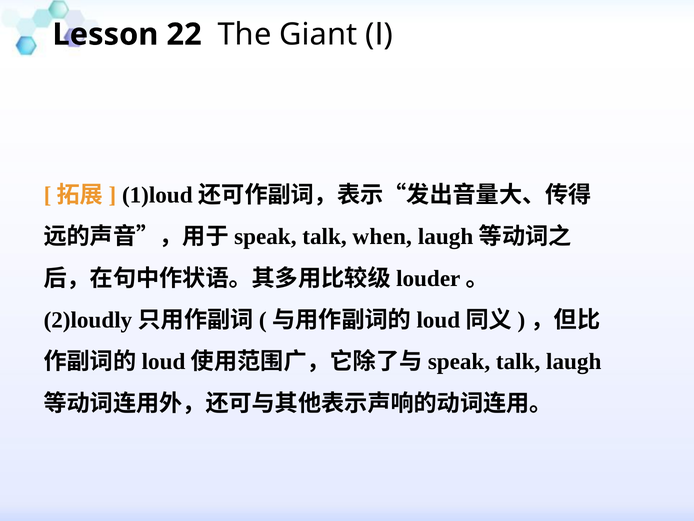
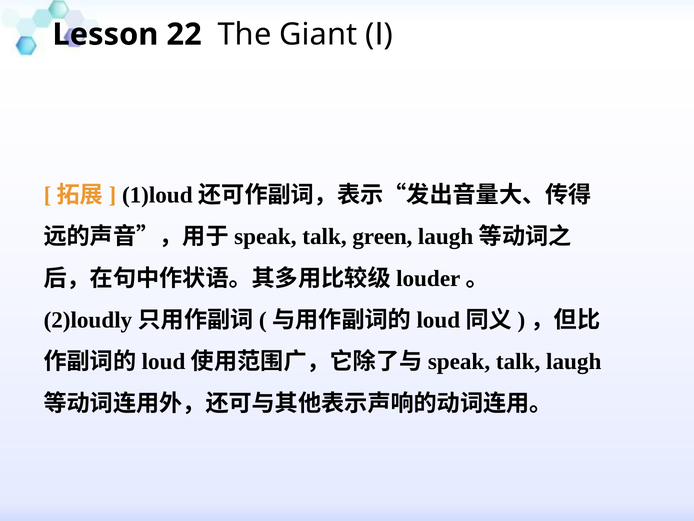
when: when -> green
